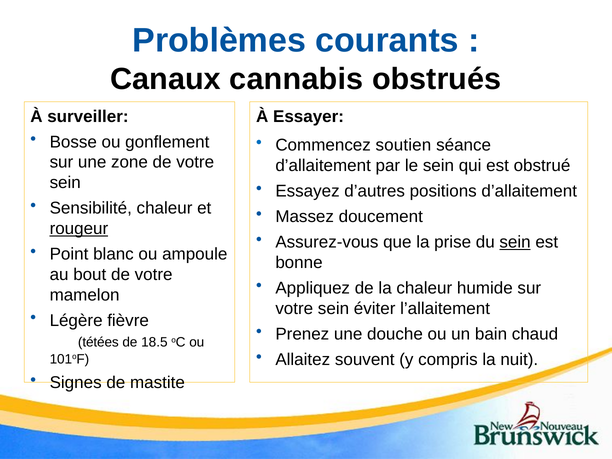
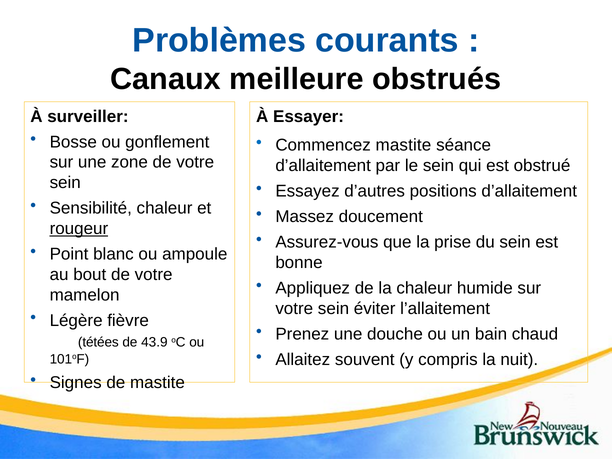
cannabis: cannabis -> meilleure
Commencez soutien: soutien -> mastite
sein at (515, 242) underline: present -> none
18.5: 18.5 -> 43.9
